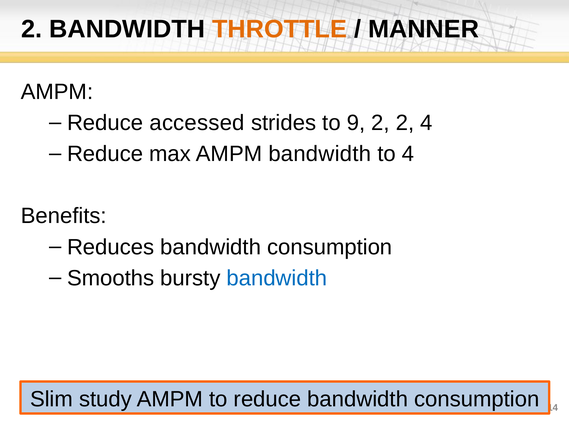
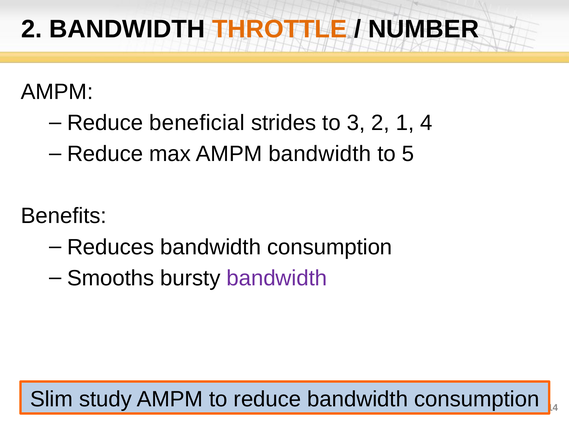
MANNER: MANNER -> NUMBER
accessed: accessed -> beneficial
9: 9 -> 3
2 2: 2 -> 1
to 4: 4 -> 5
bandwidth at (277, 278) colour: blue -> purple
